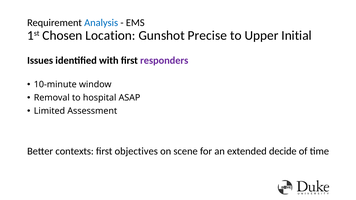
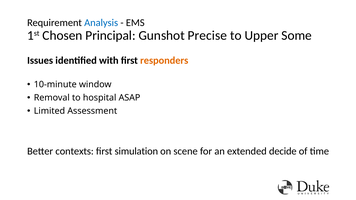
Location: Location -> Principal
Initial: Initial -> Some
responders colour: purple -> orange
objectives: objectives -> simulation
